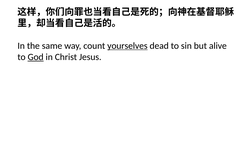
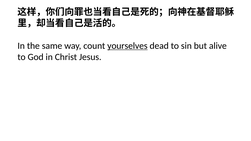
God underline: present -> none
